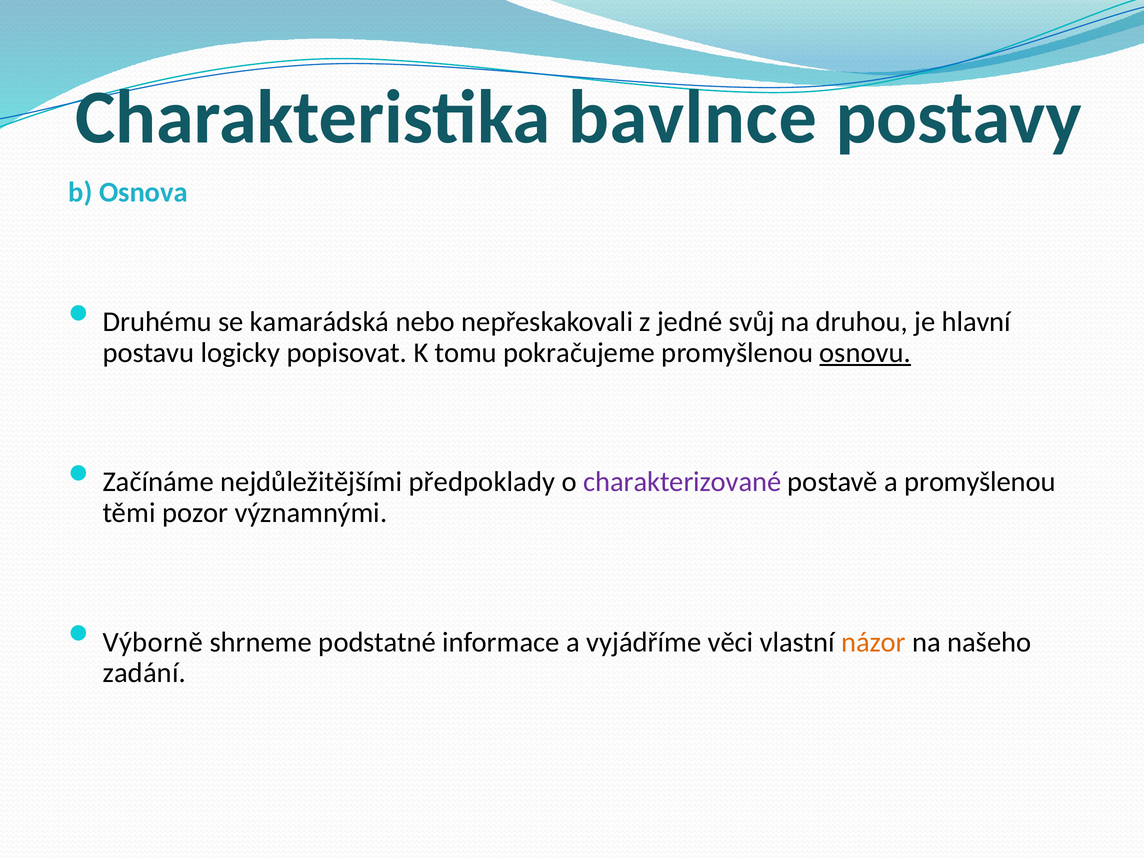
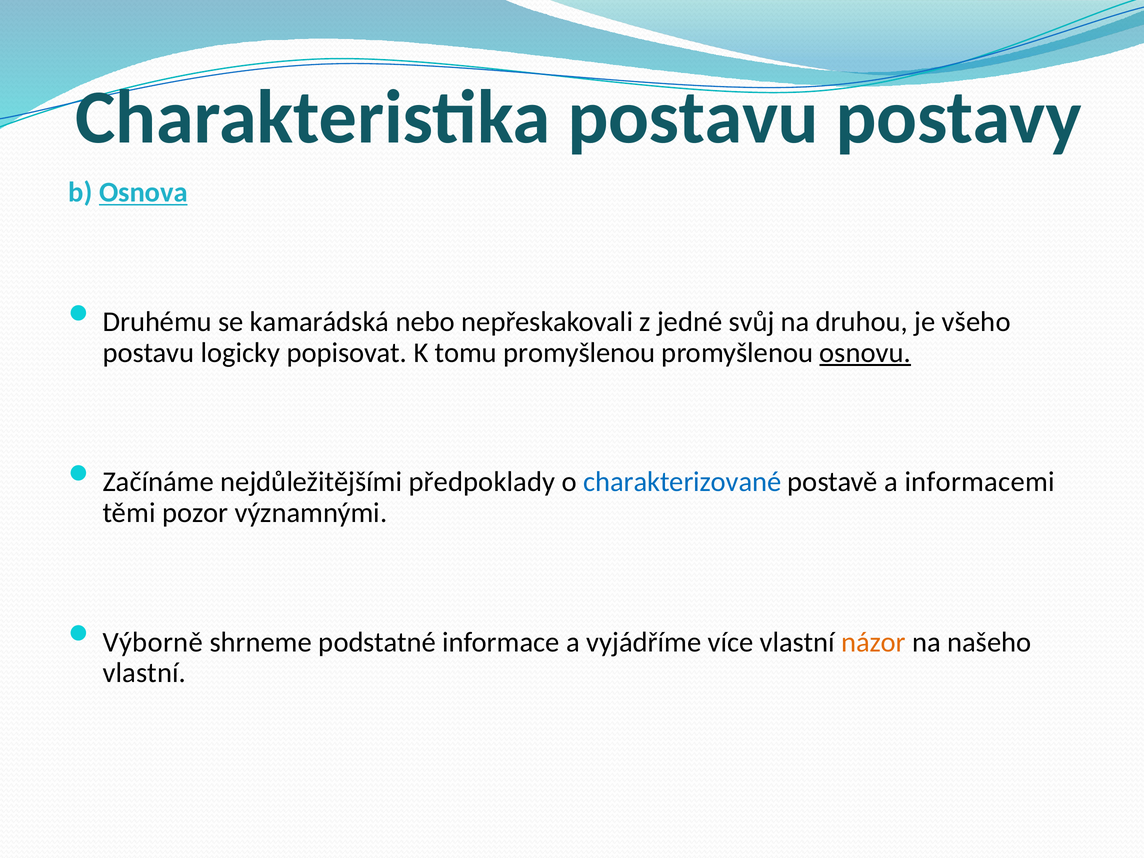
Charakteristika bavlnce: bavlnce -> postavu
Osnova underline: none -> present
hlavní: hlavní -> všeho
tomu pokračujeme: pokračujeme -> promyšlenou
charakterizované colour: purple -> blue
a promyšlenou: promyšlenou -> informacemi
věci: věci -> více
zadání at (144, 673): zadání -> vlastní
